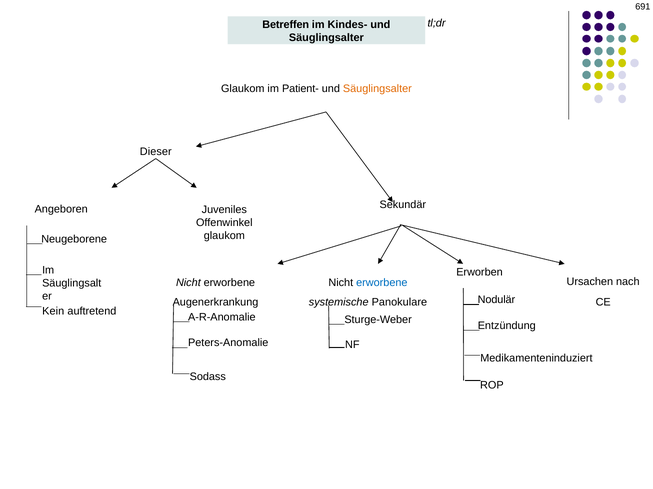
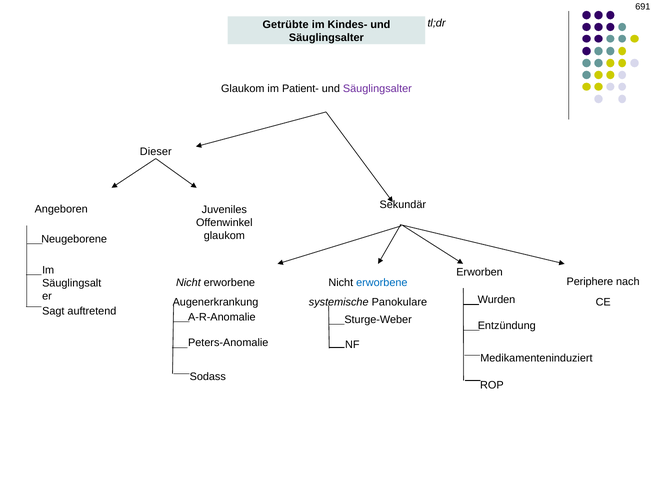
Betreffen: Betreffen -> Getrübte
Säuglingsalter at (377, 89) colour: orange -> purple
Ursachen: Ursachen -> Periphere
Nodulär: Nodulär -> Wurden
Kein: Kein -> Sagt
